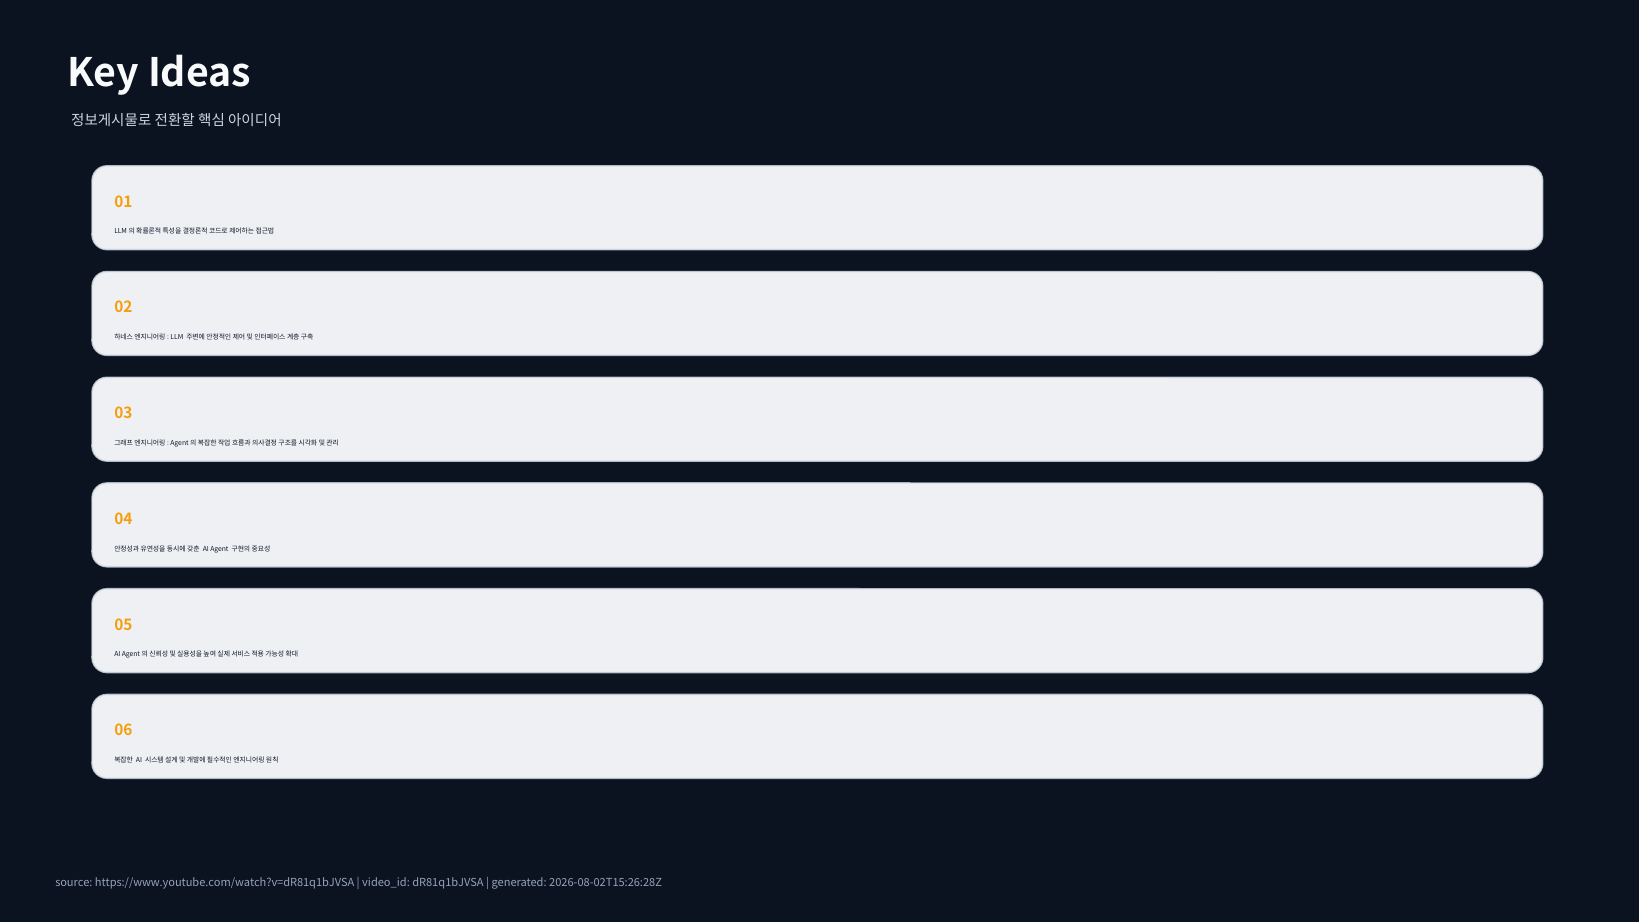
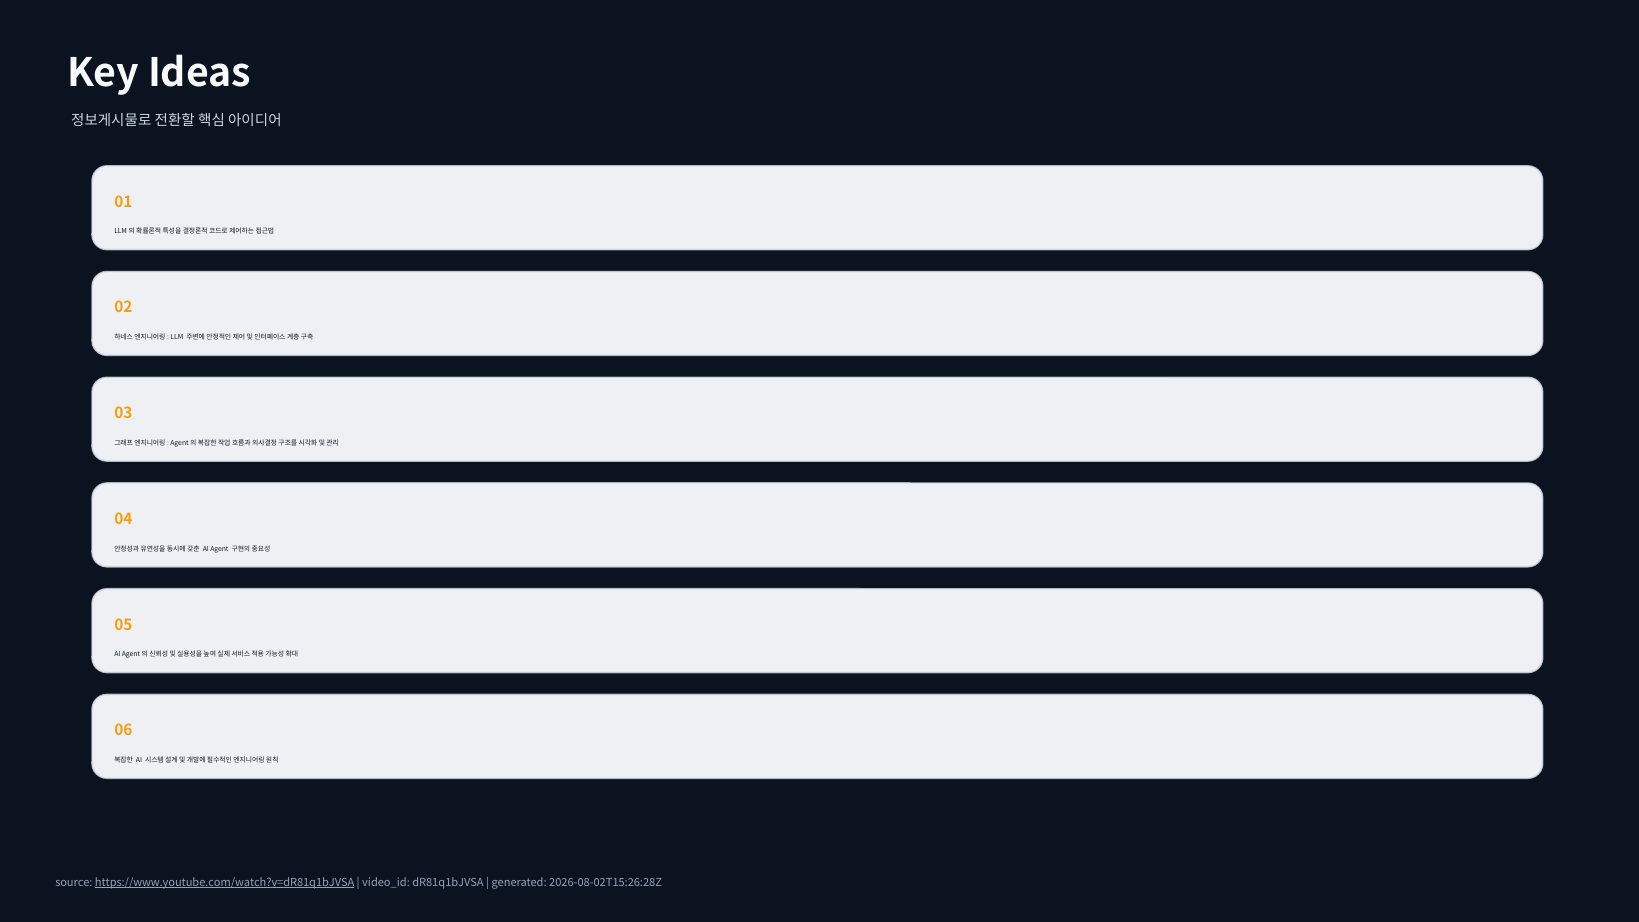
https://www.youtube.com/watch?v=dR81q1bJVSA underline: none -> present
